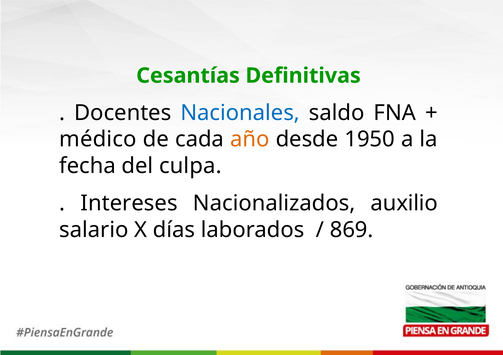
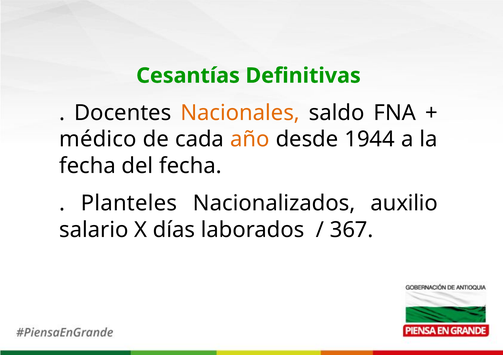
Nacionales colour: blue -> orange
1950: 1950 -> 1944
del culpa: culpa -> fecha
Intereses: Intereses -> Planteles
869: 869 -> 367
